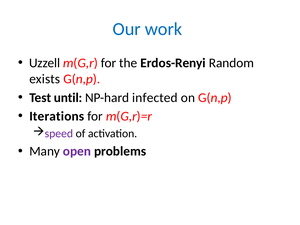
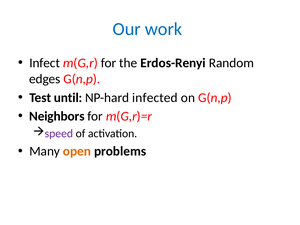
Uzzell: Uzzell -> Infect
exists: exists -> edges
Iterations: Iterations -> Neighbors
open colour: purple -> orange
